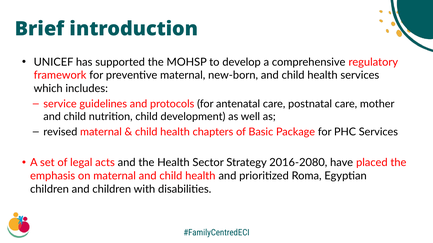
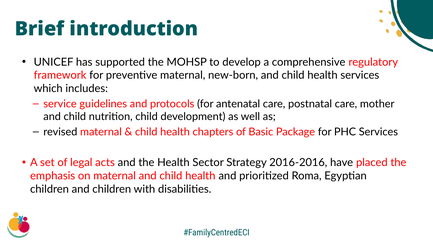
2016-2080: 2016-2080 -> 2016-2016
